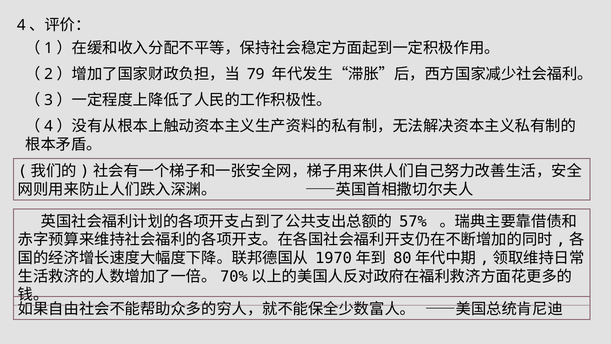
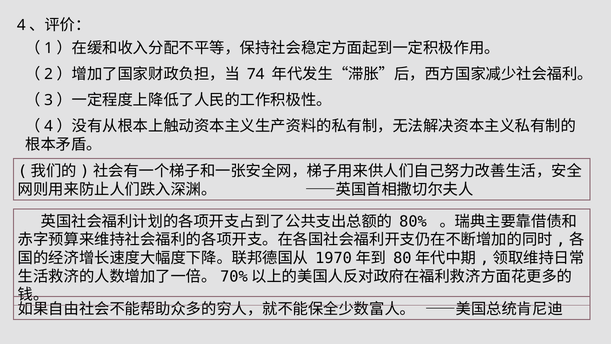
79: 79 -> 74
57%: 57% -> 80%
